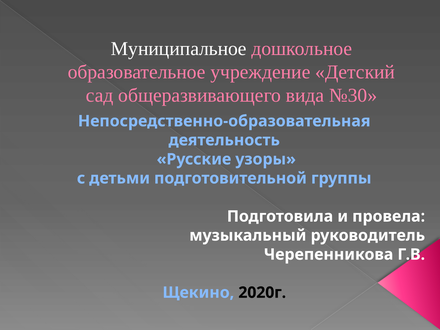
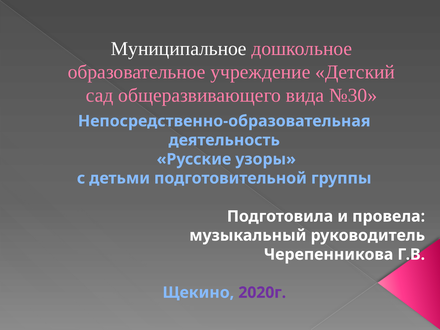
2020г colour: black -> purple
